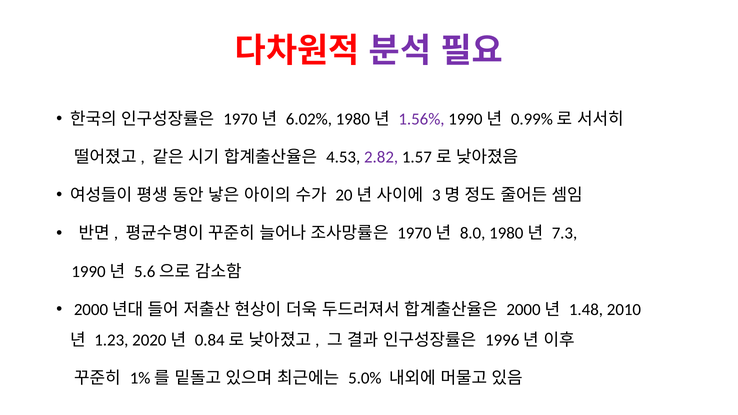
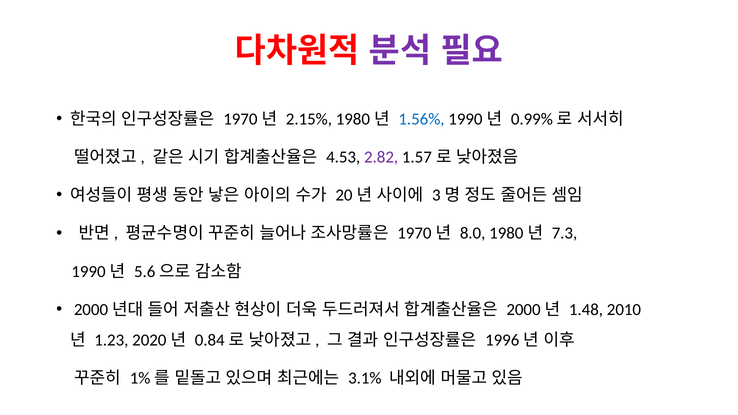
6.02%: 6.02% -> 2.15%
1.56% colour: purple -> blue
5.0%: 5.0% -> 3.1%
